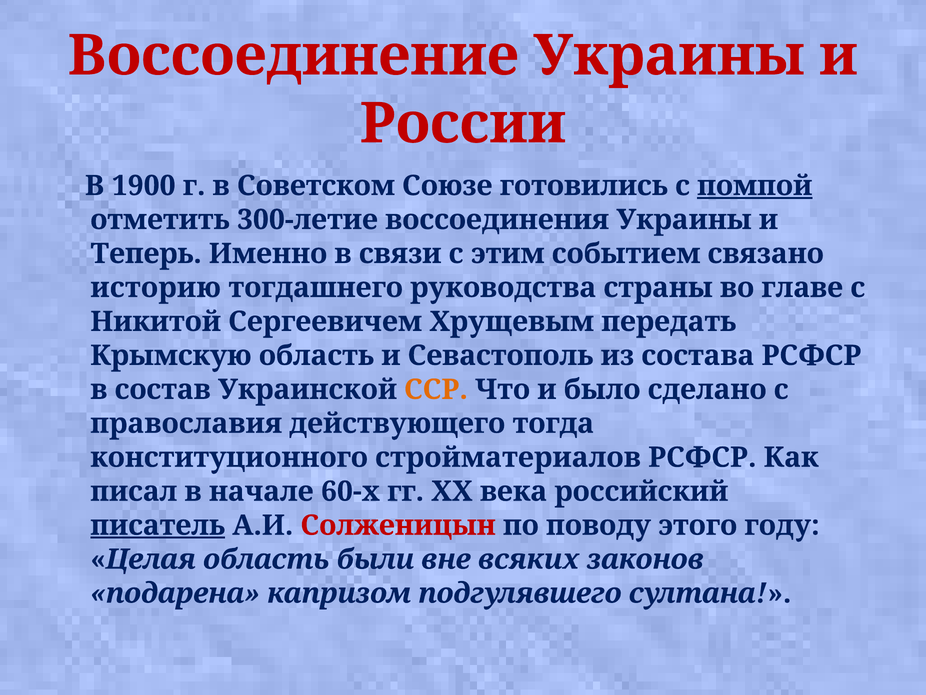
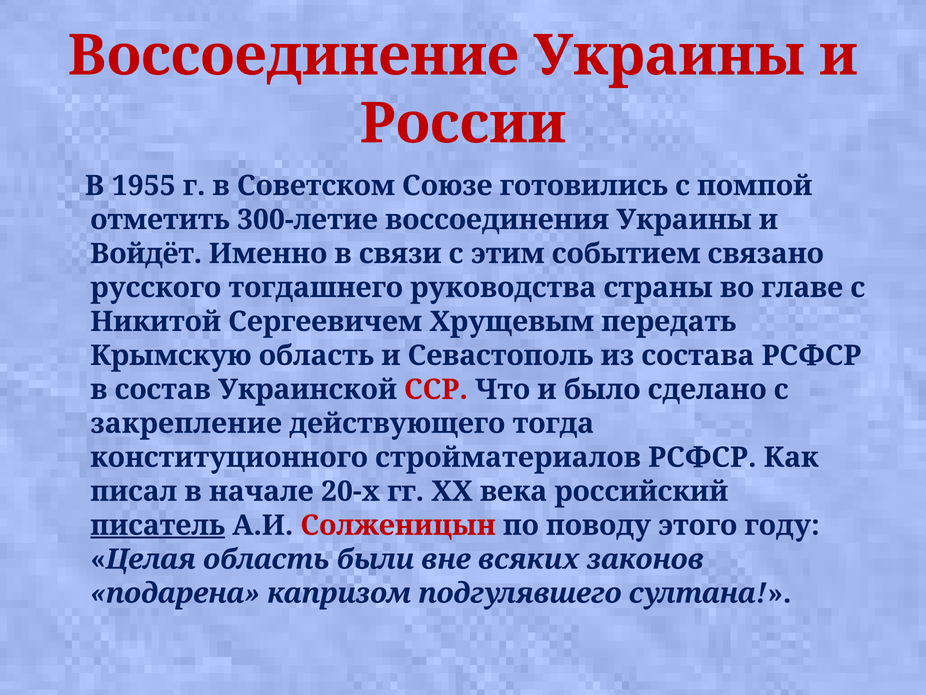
1900: 1900 -> 1955
помпой underline: present -> none
Теперь: Теперь -> Войдёт
историю: историю -> русского
ССР colour: orange -> red
православия: православия -> закрепление
60-х: 60-х -> 20-х
